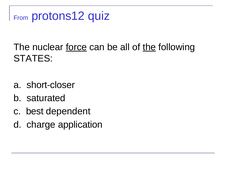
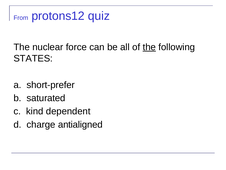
force underline: present -> none
short-closer: short-closer -> short-prefer
best: best -> kind
application: application -> antialigned
